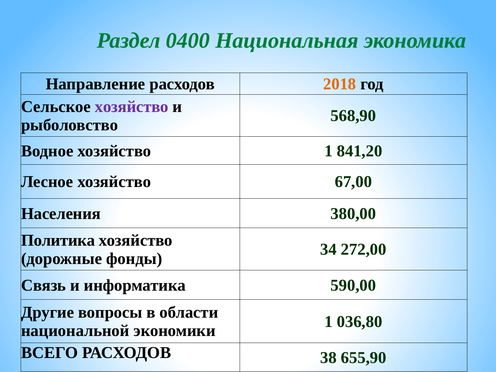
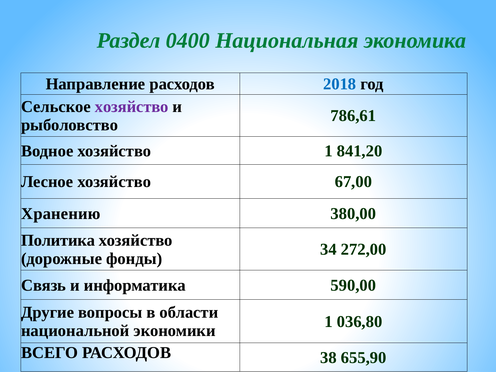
2018 colour: orange -> blue
568,90: 568,90 -> 786,61
Населения: Населения -> Хранению
